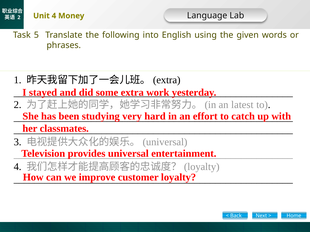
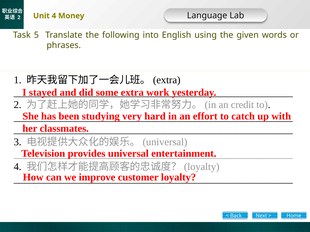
latest: latest -> credit
